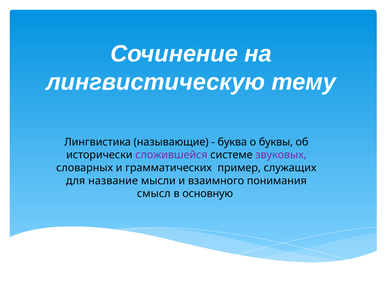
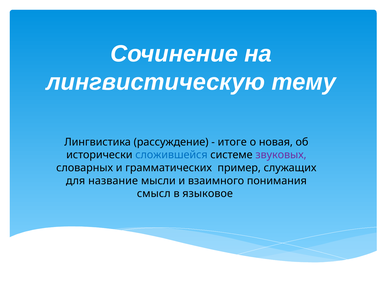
называющие: называющие -> рассуждение
буква: буква -> итоге
буквы: буквы -> новая
сложившейся colour: purple -> blue
основную: основную -> языковое
